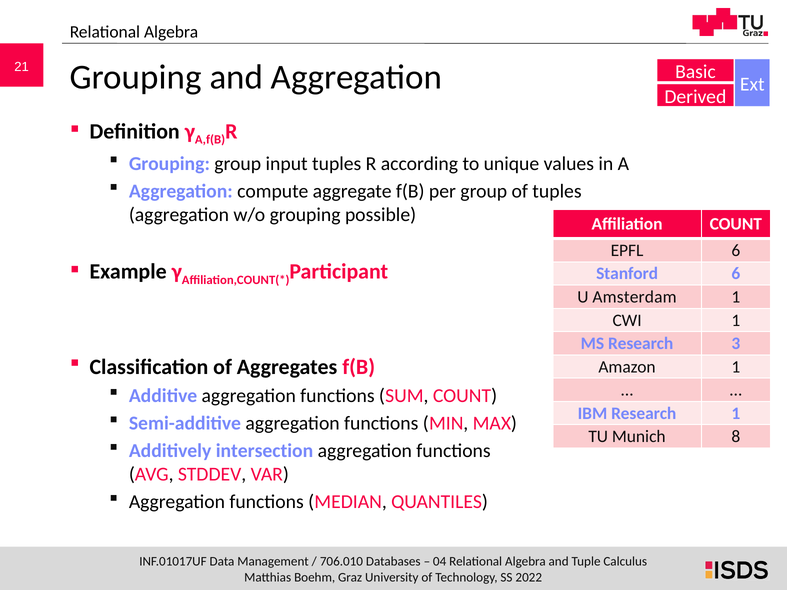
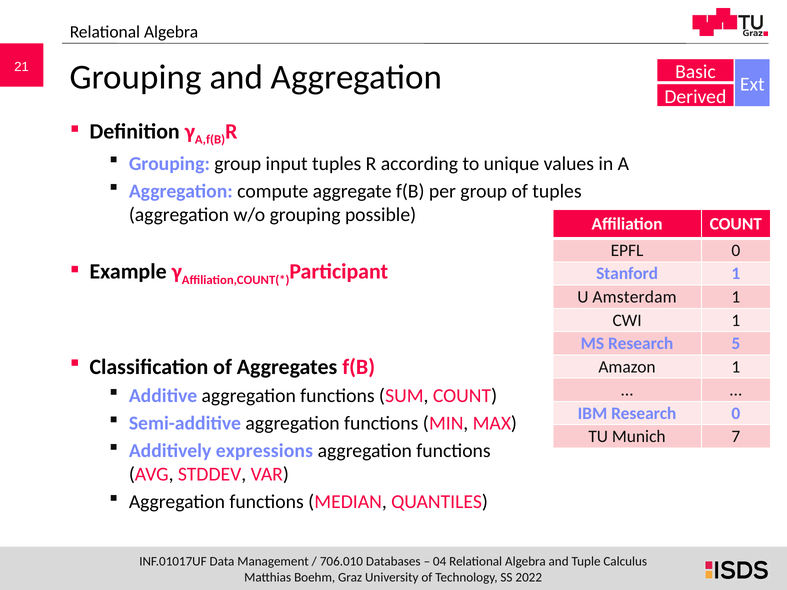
EPFL 6: 6 -> 0
Stanford 6: 6 -> 1
3: 3 -> 5
Research 1: 1 -> 0
8: 8 -> 7
intersection: intersection -> expressions
